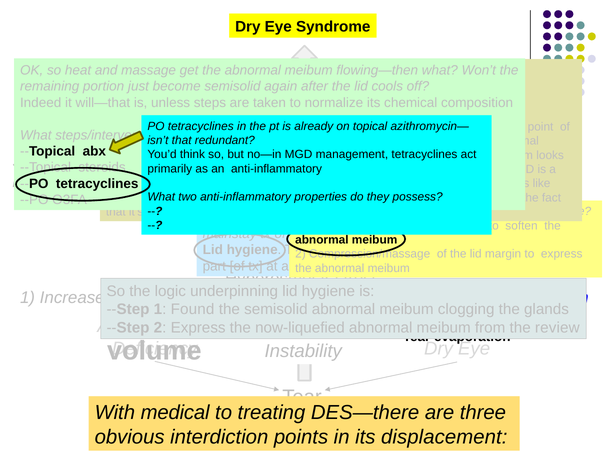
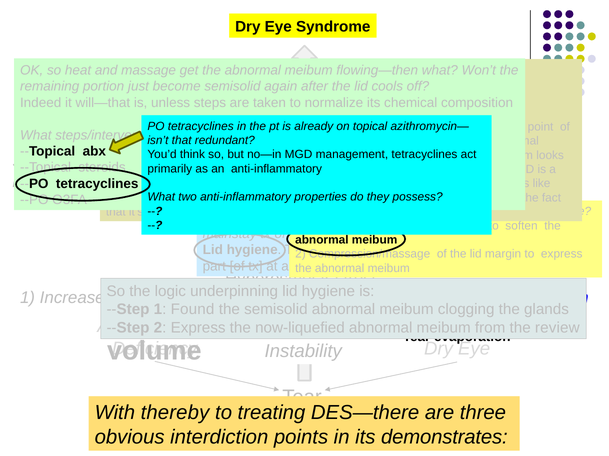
medical: medical -> thereby
displacement: displacement -> demonstrates
